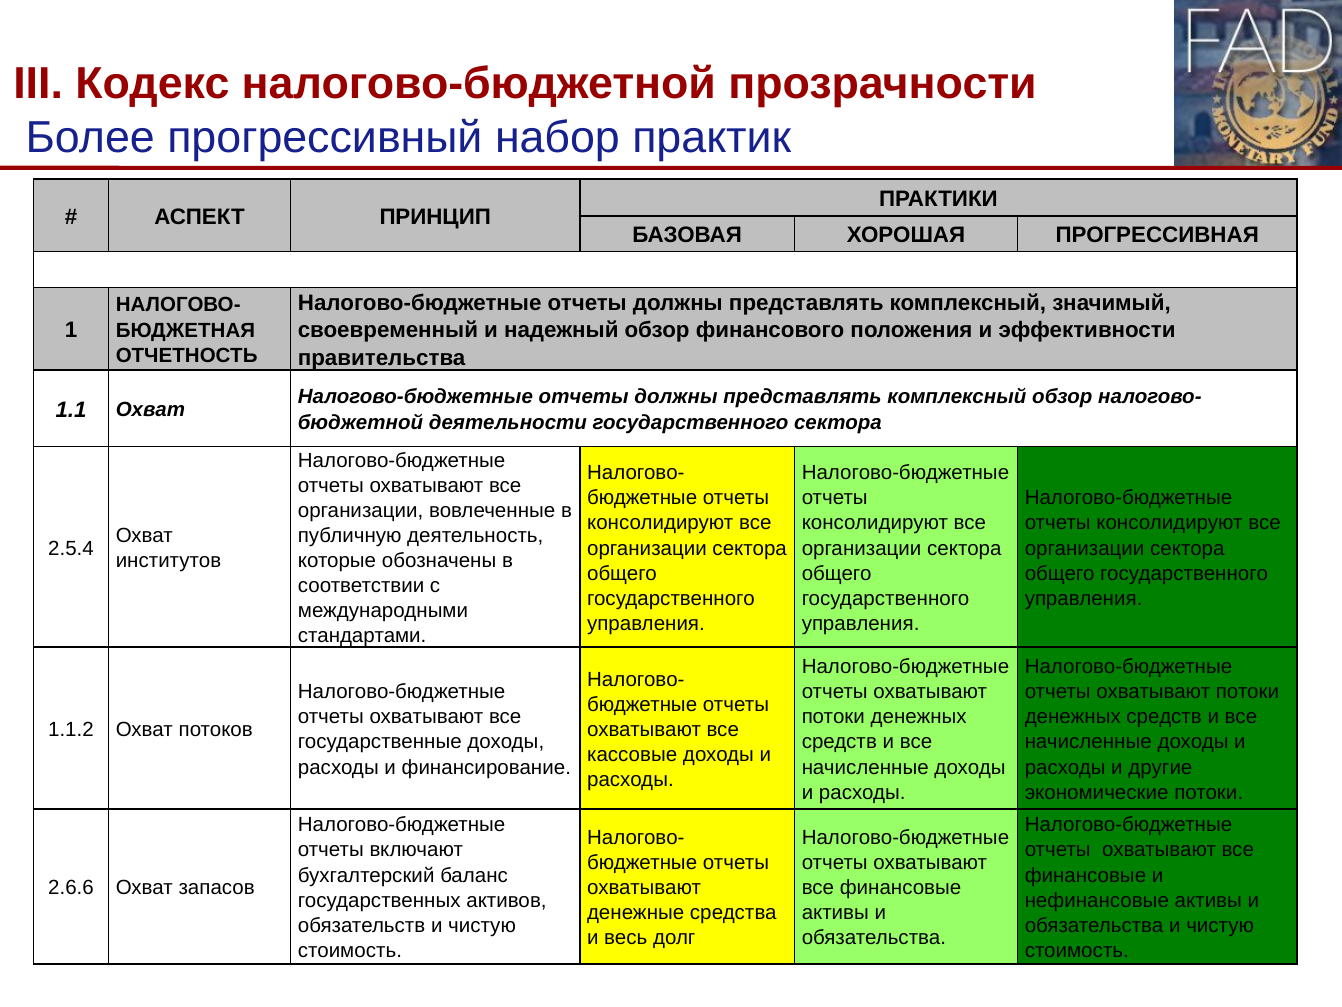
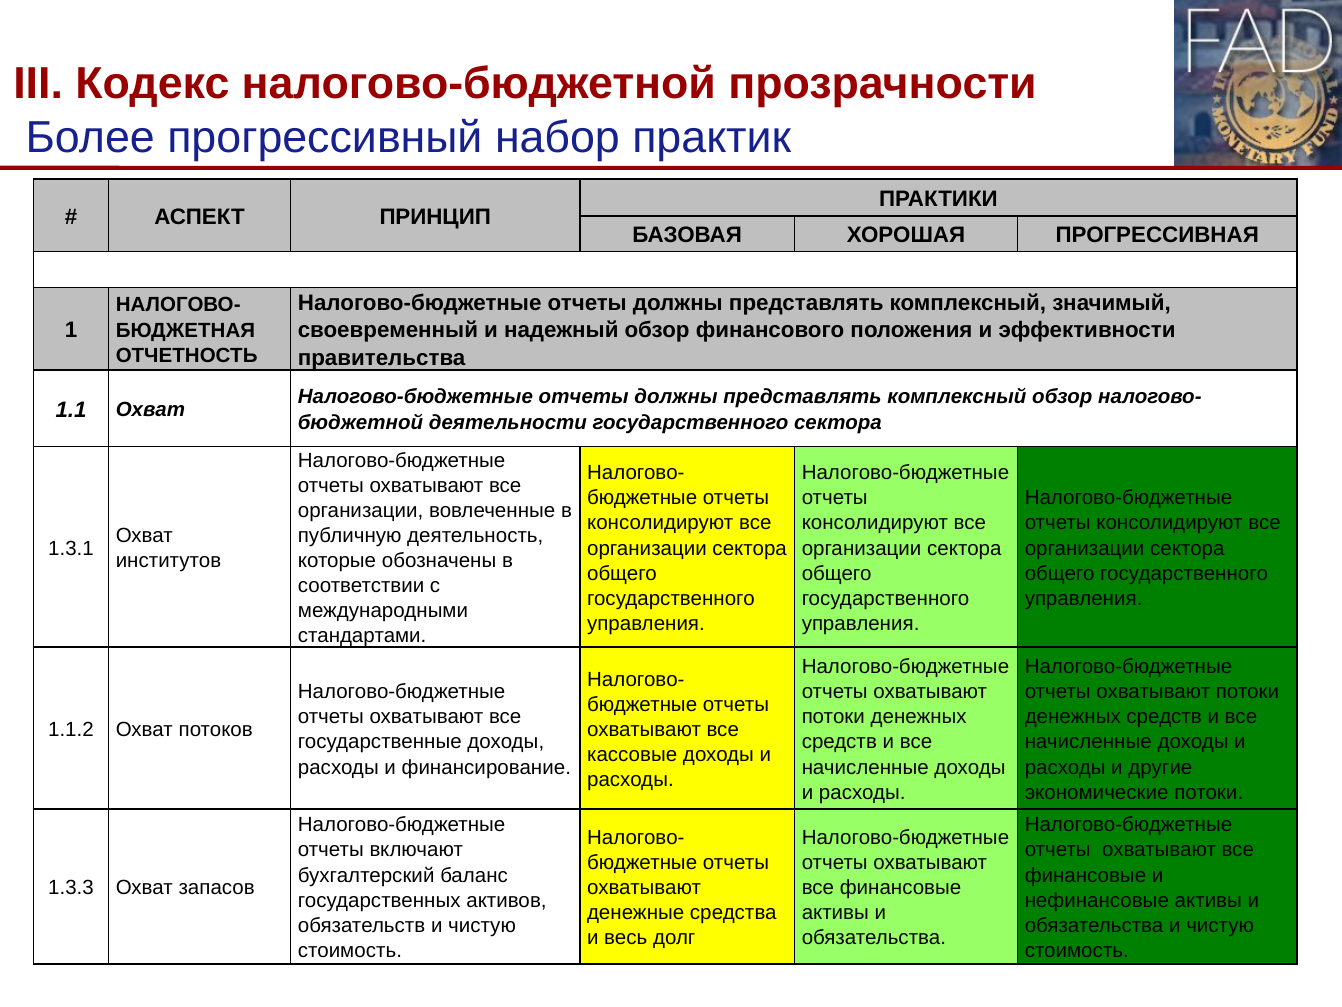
2.5.4: 2.5.4 -> 1.3.1
2.6.6: 2.6.6 -> 1.3.3
